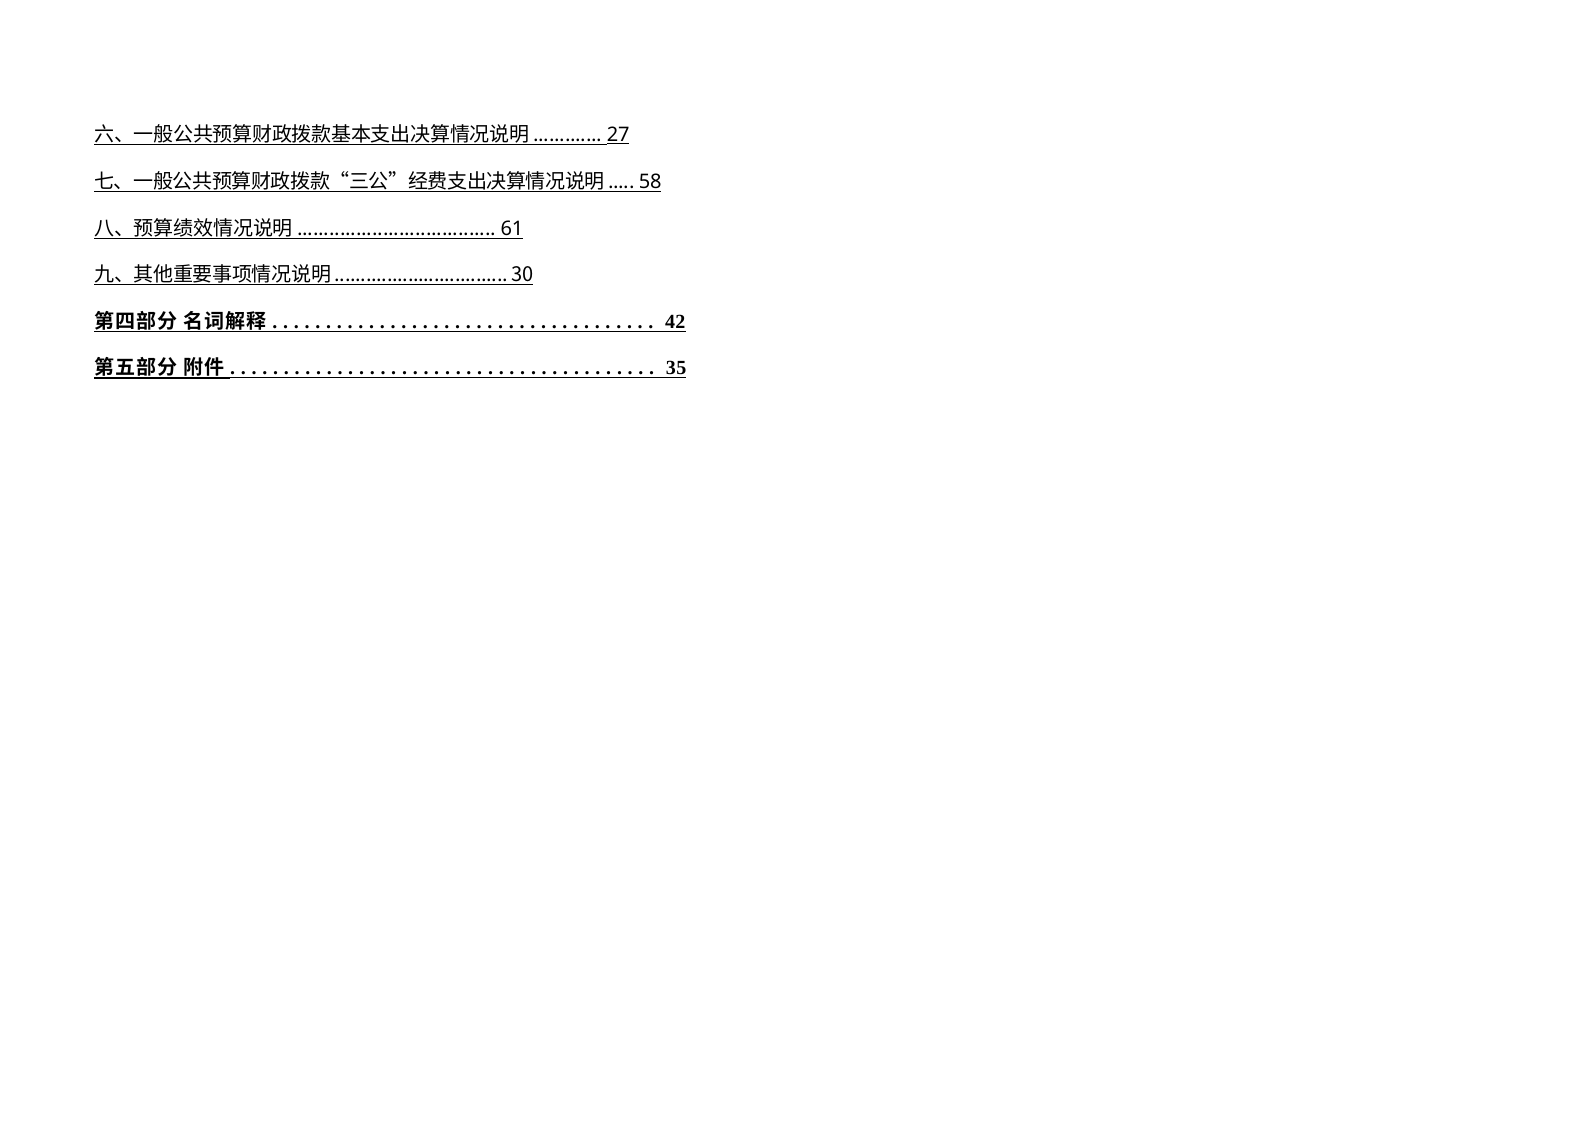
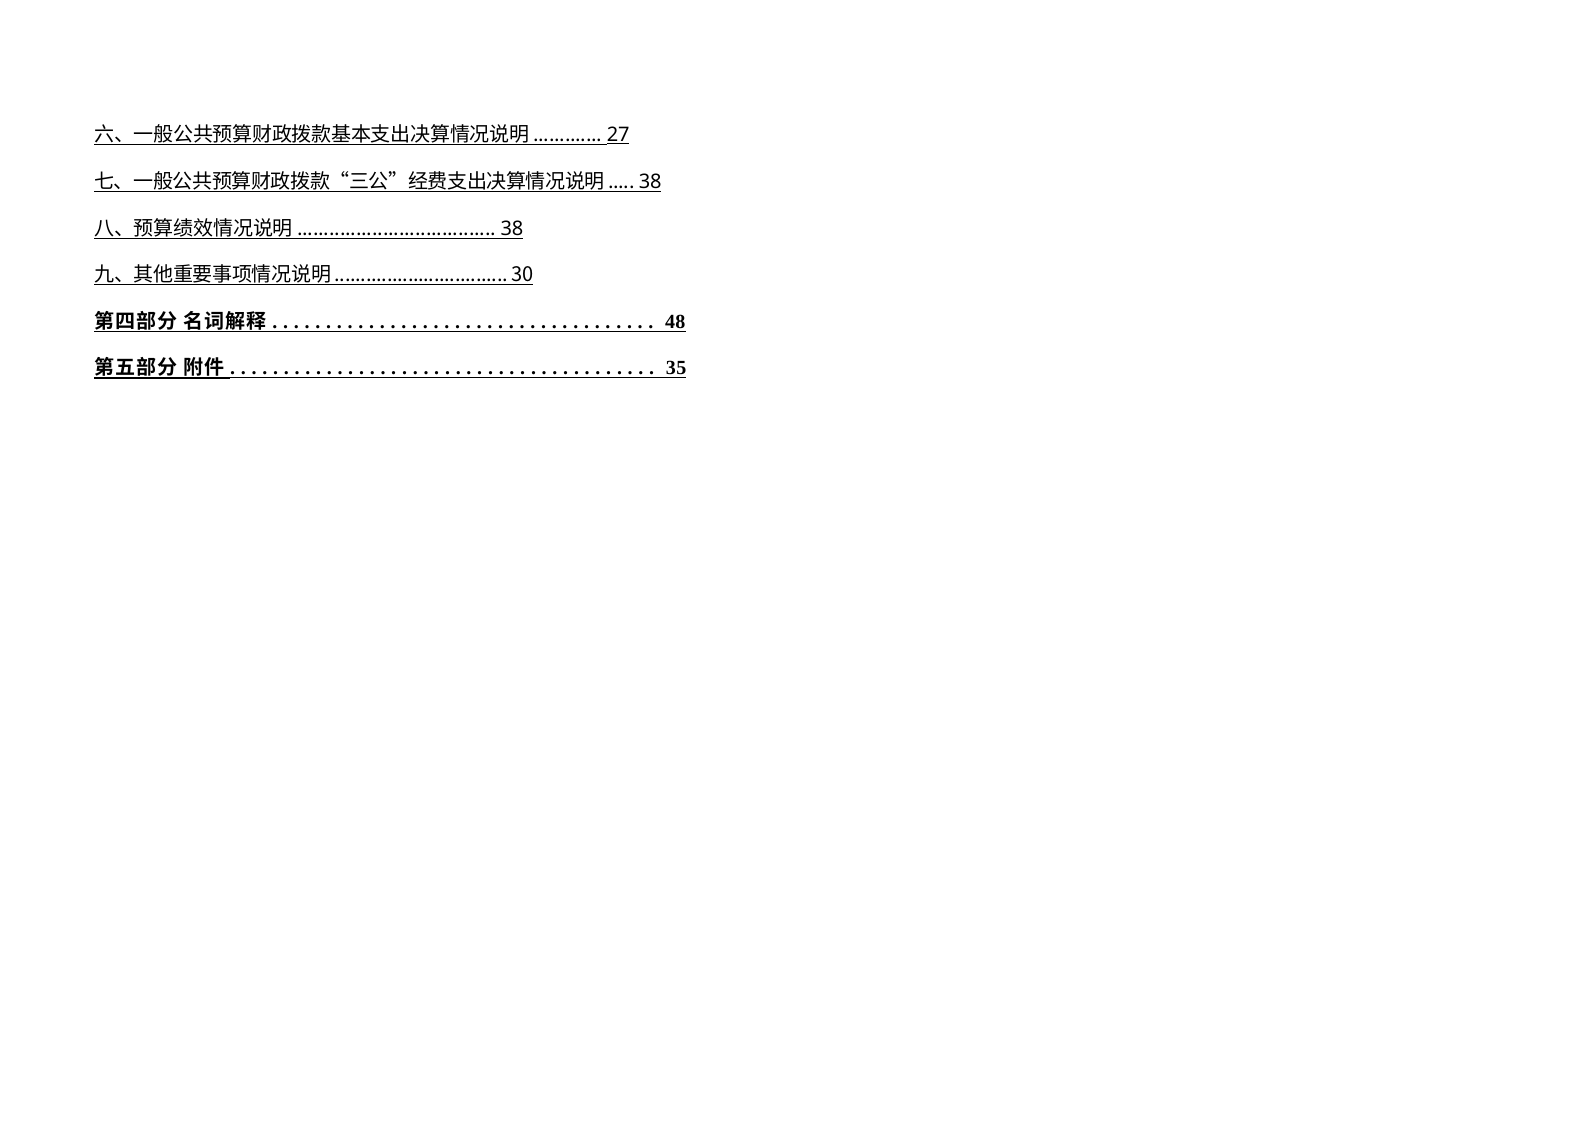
58 at (650, 182): 58 -> 38
61 at (512, 229): 61 -> 38
42: 42 -> 48
